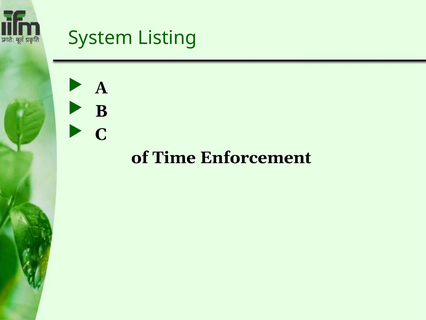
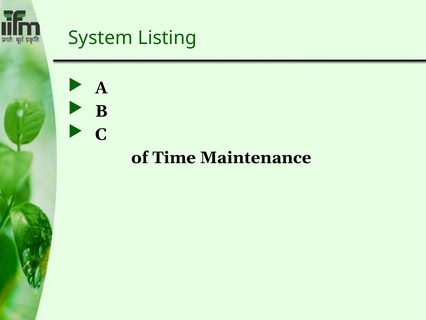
Enforcement: Enforcement -> Maintenance
